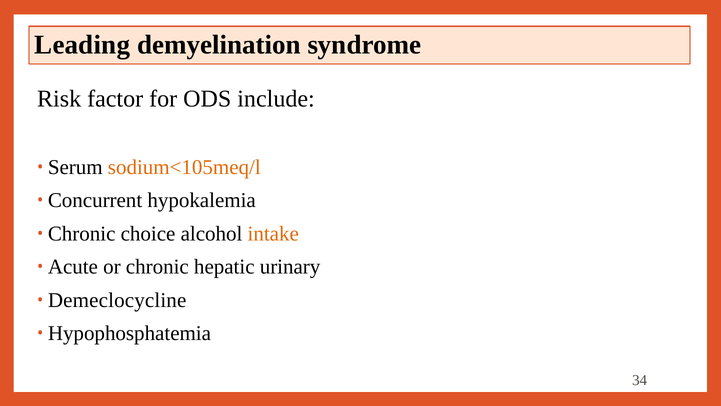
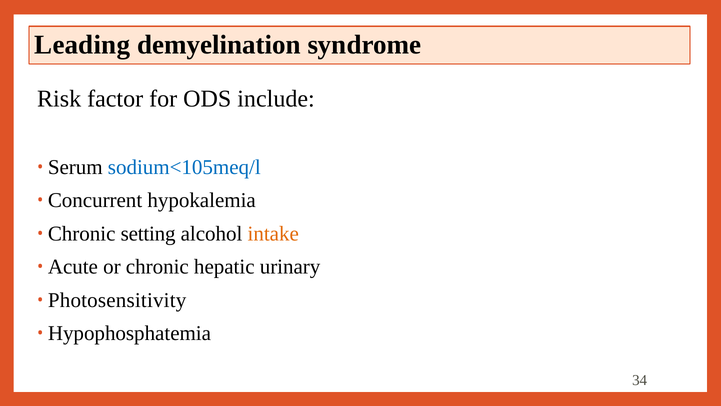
sodium<105meq/l colour: orange -> blue
choice: choice -> setting
Demeclocycline: Demeclocycline -> Photosensitivity
